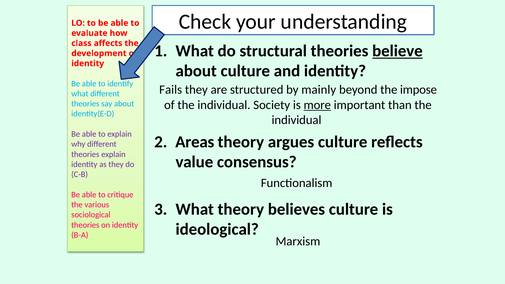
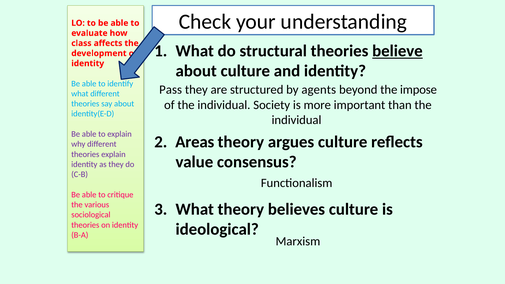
Fails: Fails -> Pass
mainly: mainly -> agents
more underline: present -> none
